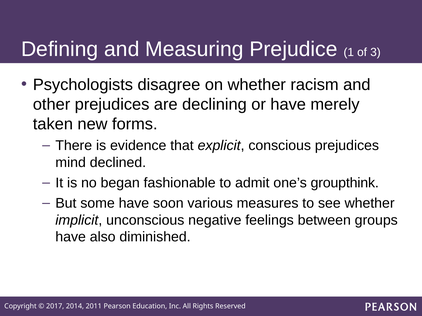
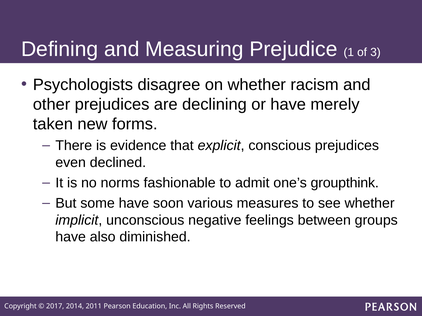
mind: mind -> even
began: began -> norms
